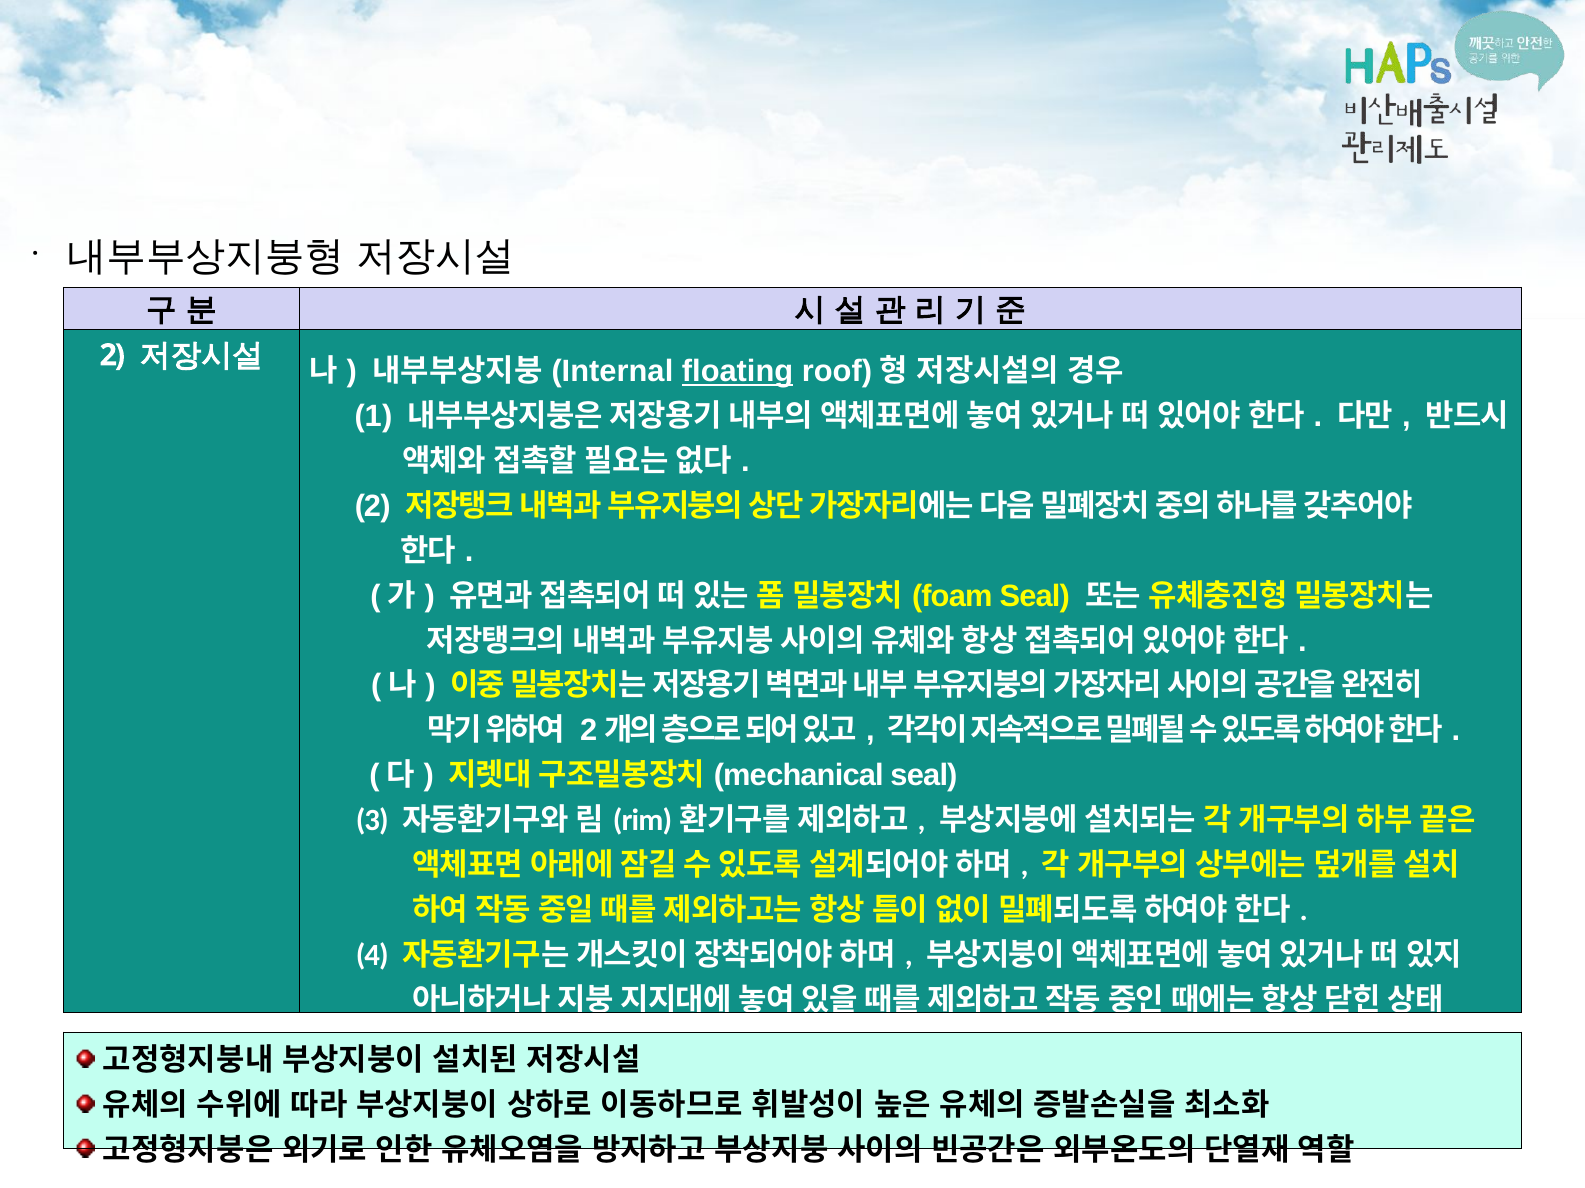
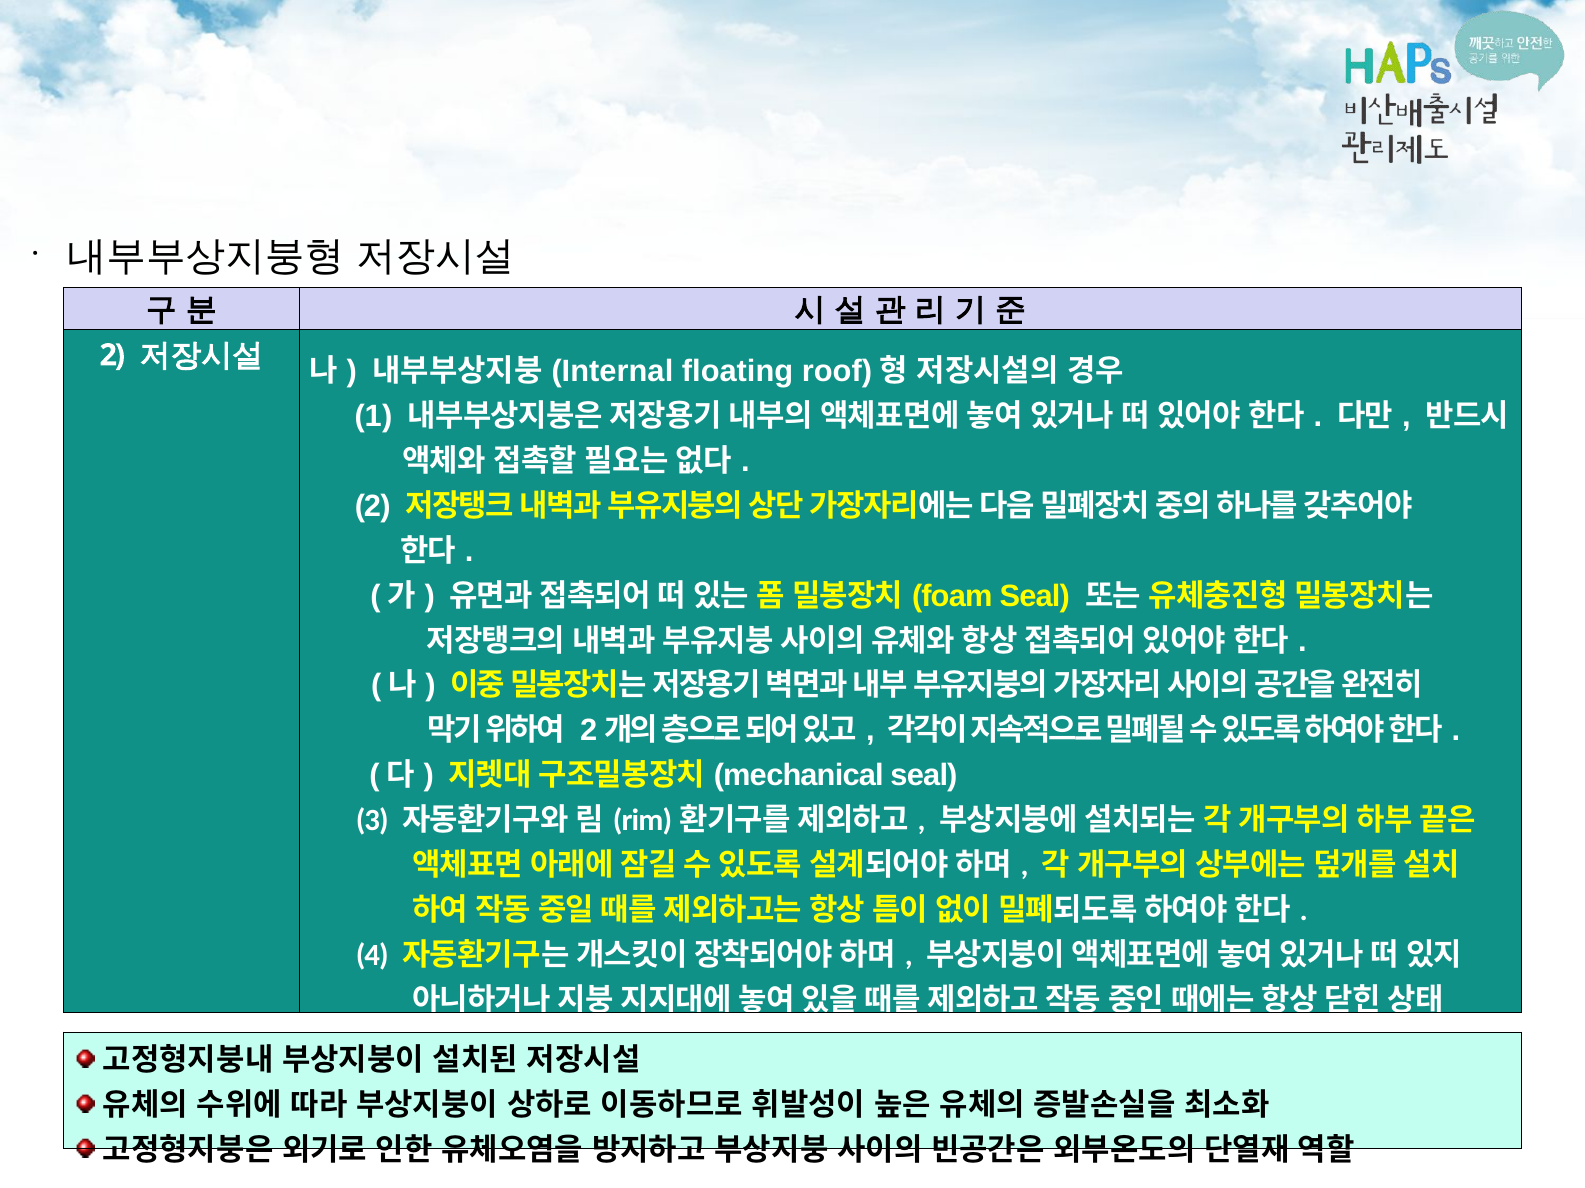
floating underline: present -> none
